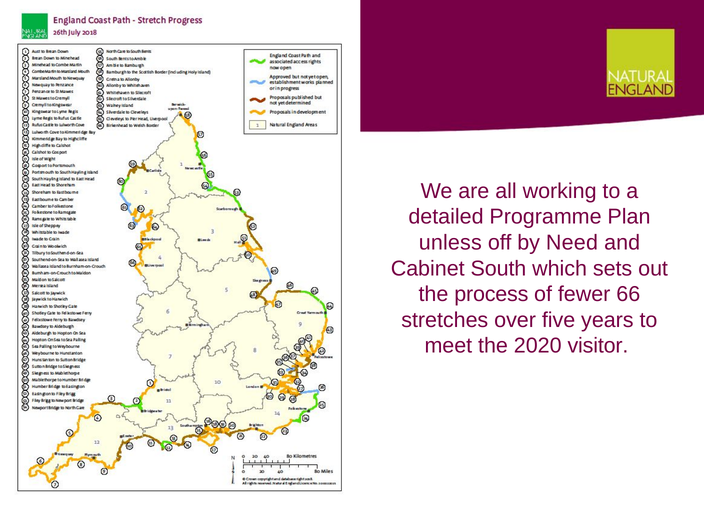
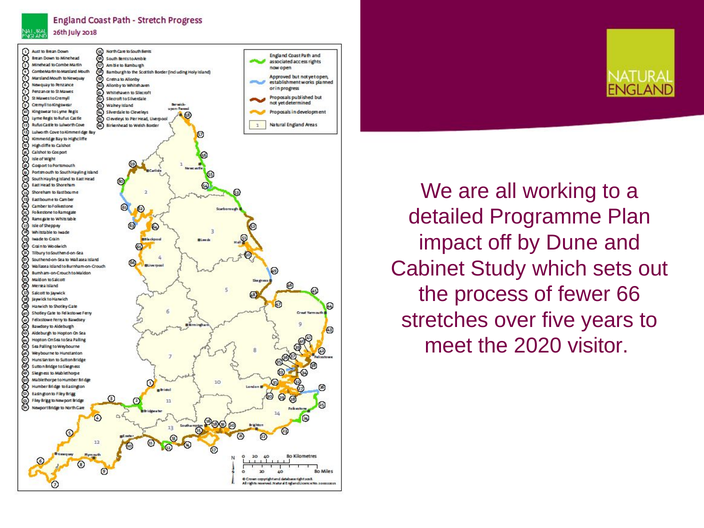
unless: unless -> impact
Need: Need -> Dune
South: South -> Study
